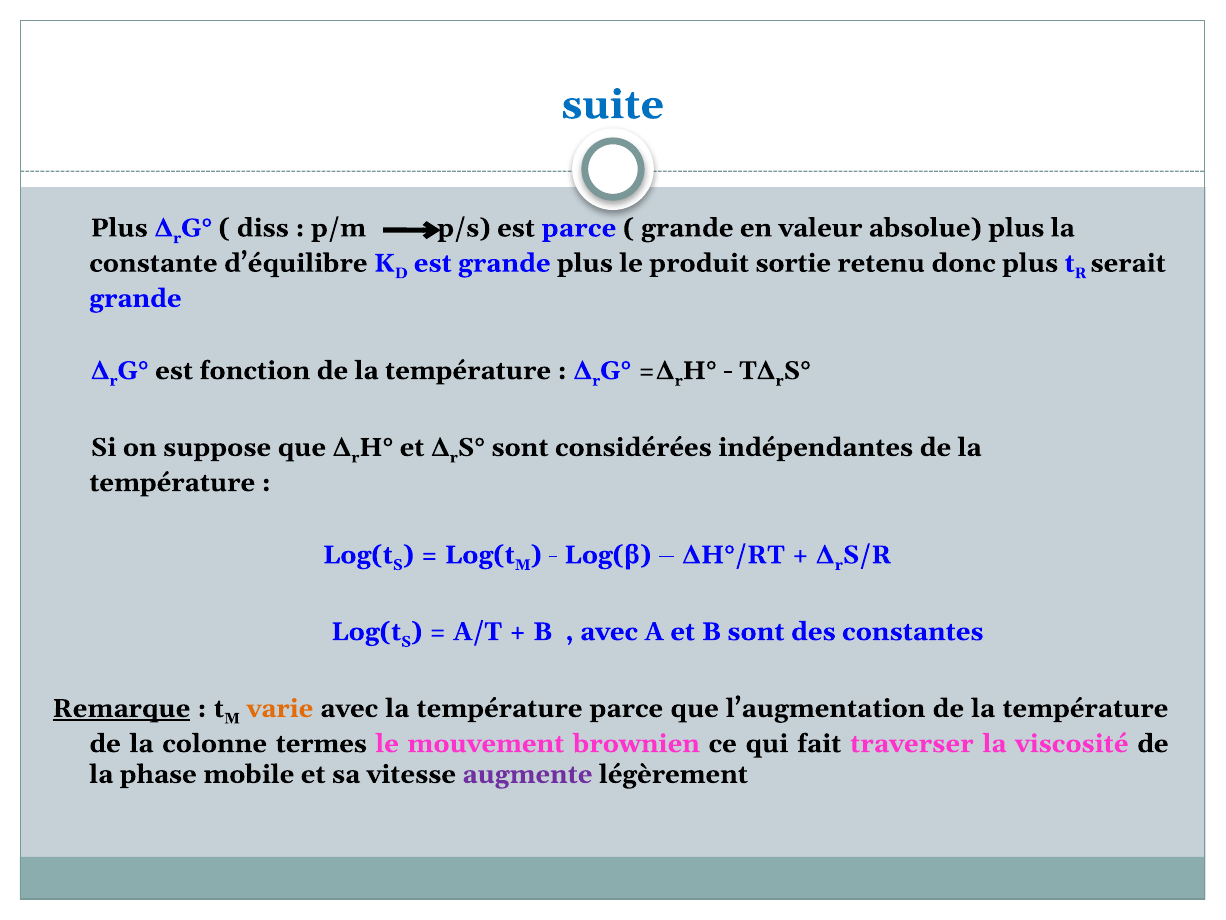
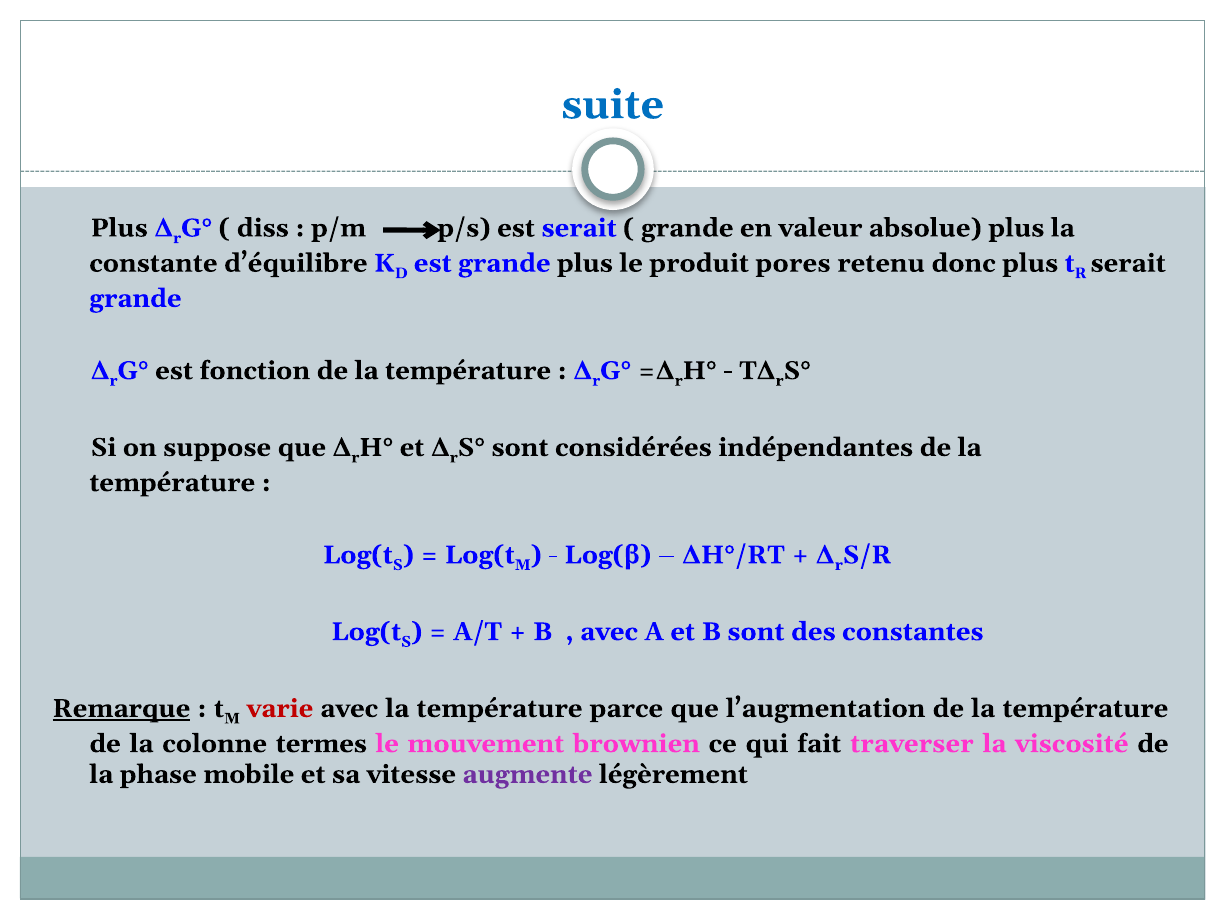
est parce: parce -> serait
sortie: sortie -> pores
varie colour: orange -> red
